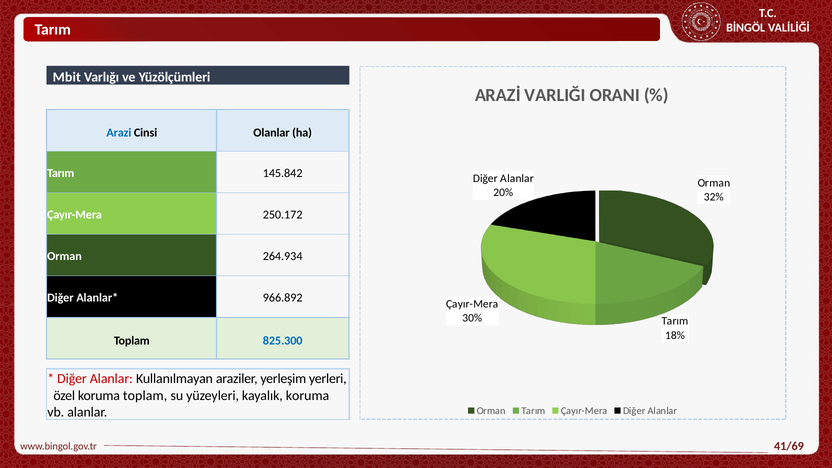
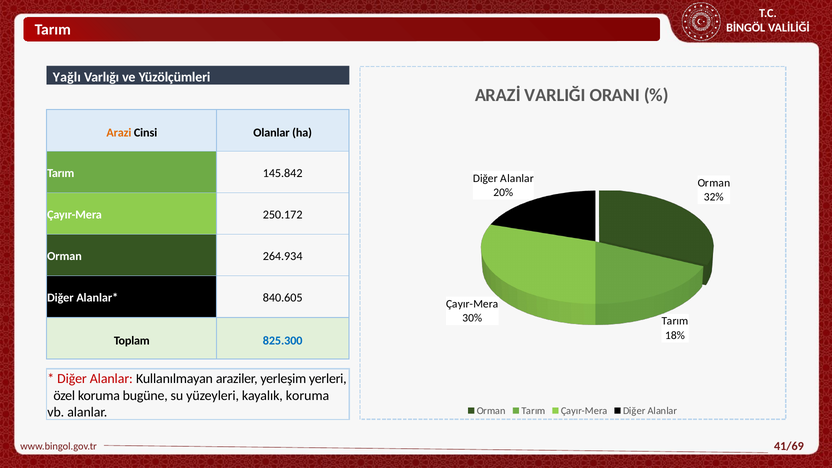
Mbit: Mbit -> Yağlı
Arazi colour: blue -> orange
966.892: 966.892 -> 840.605
koruma toplam: toplam -> bugüne
